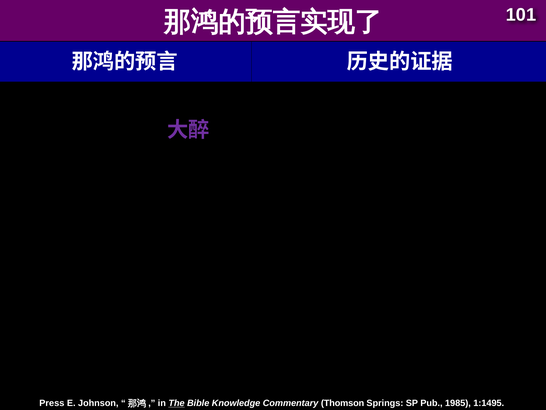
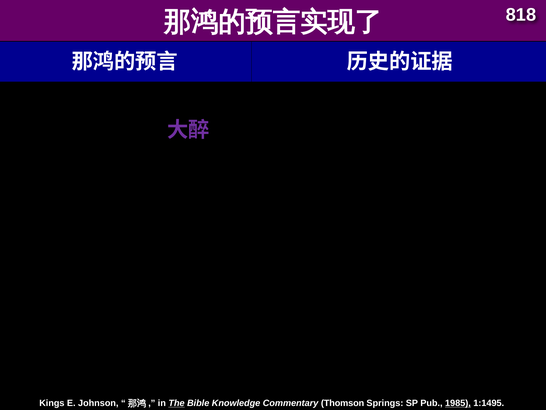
101: 101 -> 818
Press: Press -> Kings
1985 underline: none -> present
